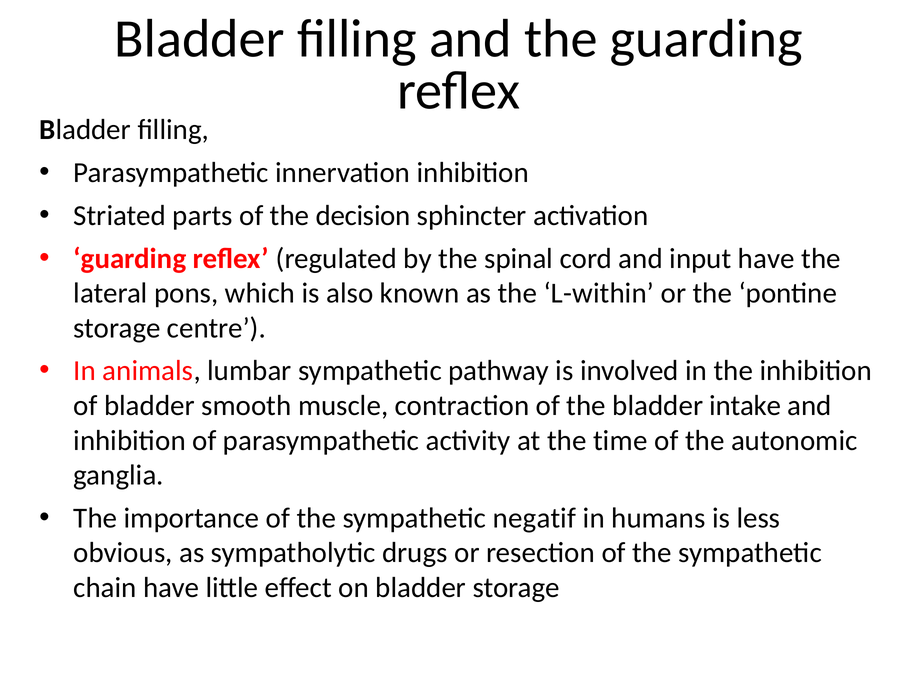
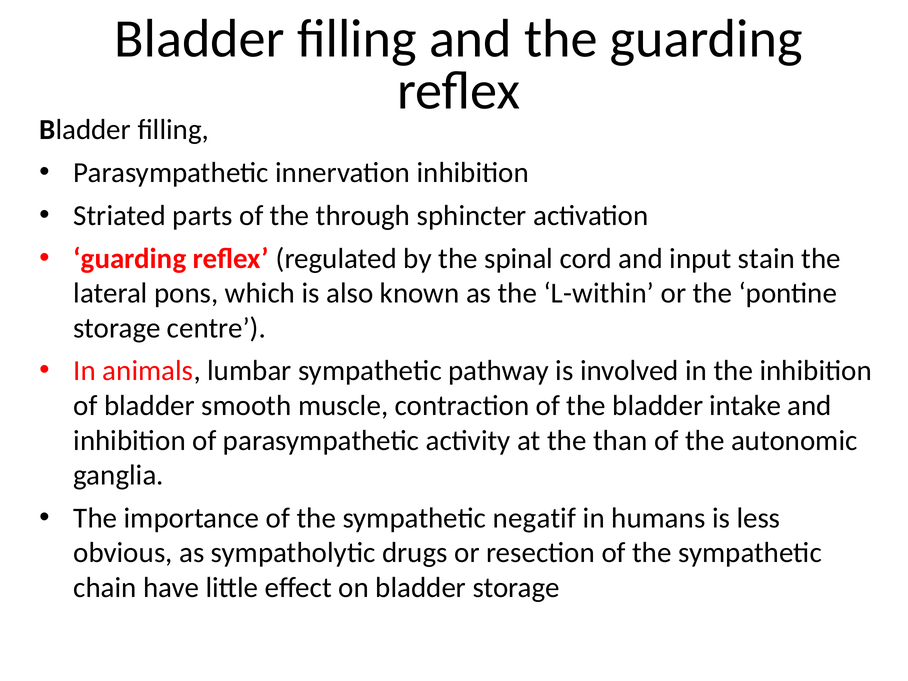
decision: decision -> through
input have: have -> stain
time: time -> than
